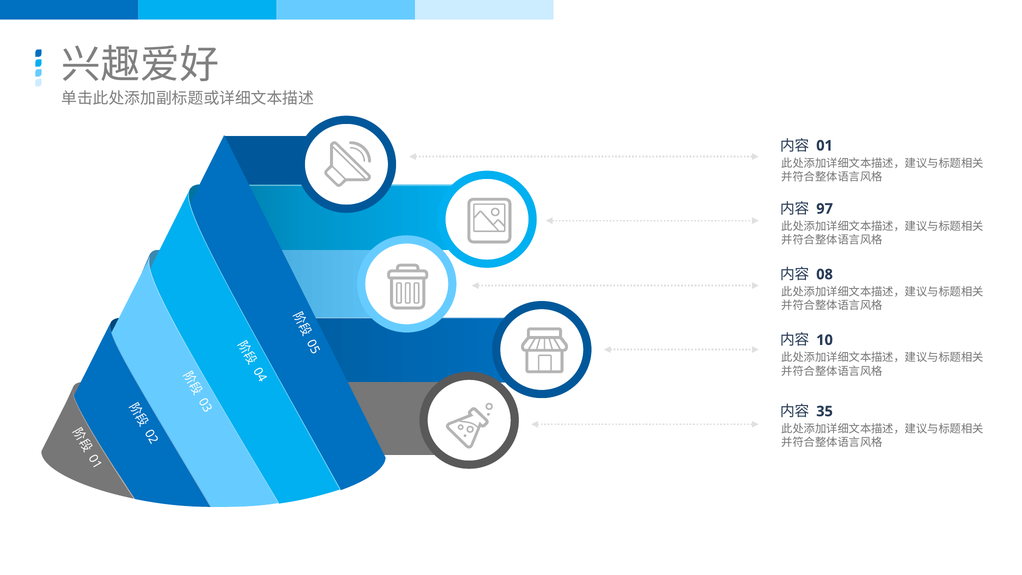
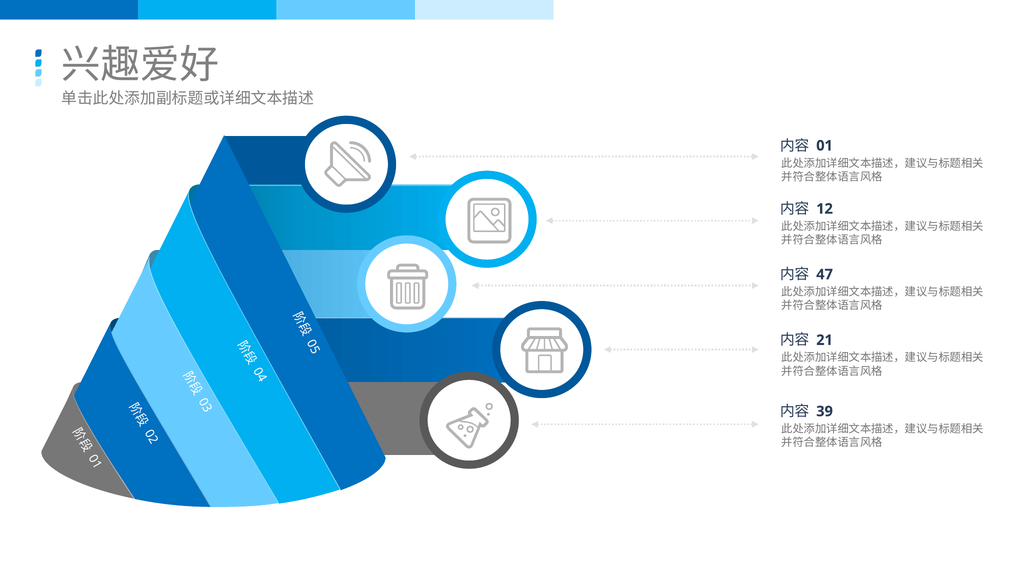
97: 97 -> 12
08: 08 -> 47
10: 10 -> 21
35: 35 -> 39
